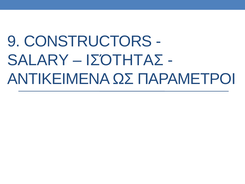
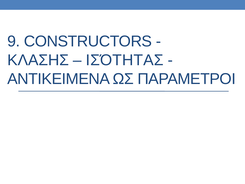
SALARY: SALARY -> ΚΛΑΣΗΣ
